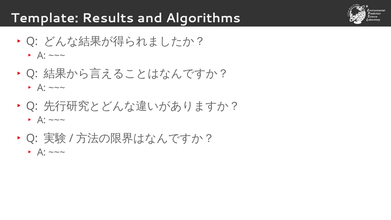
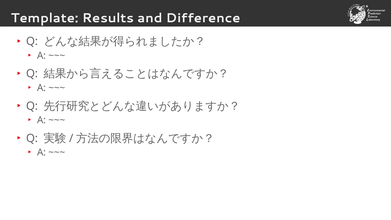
Algorithms: Algorithms -> Difference
